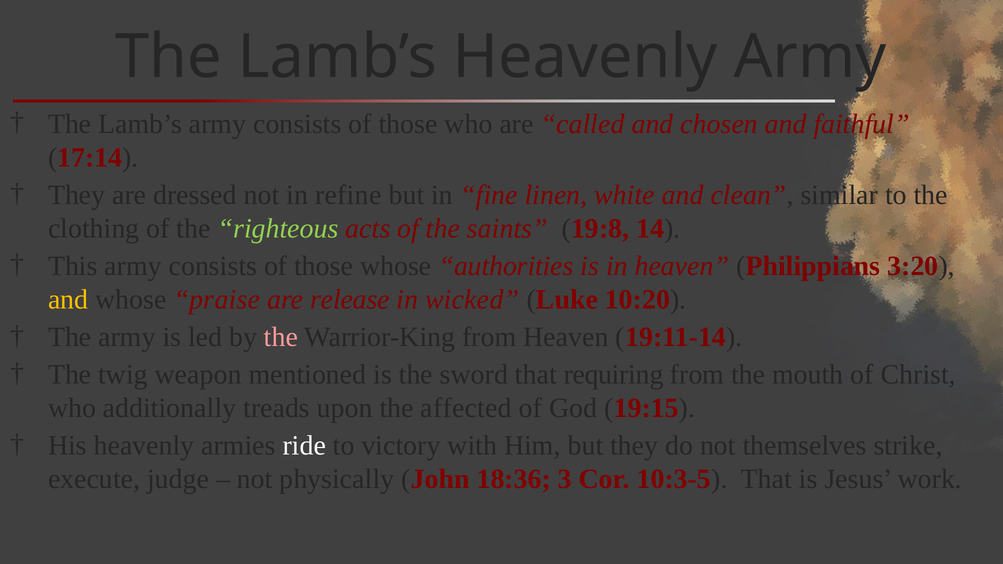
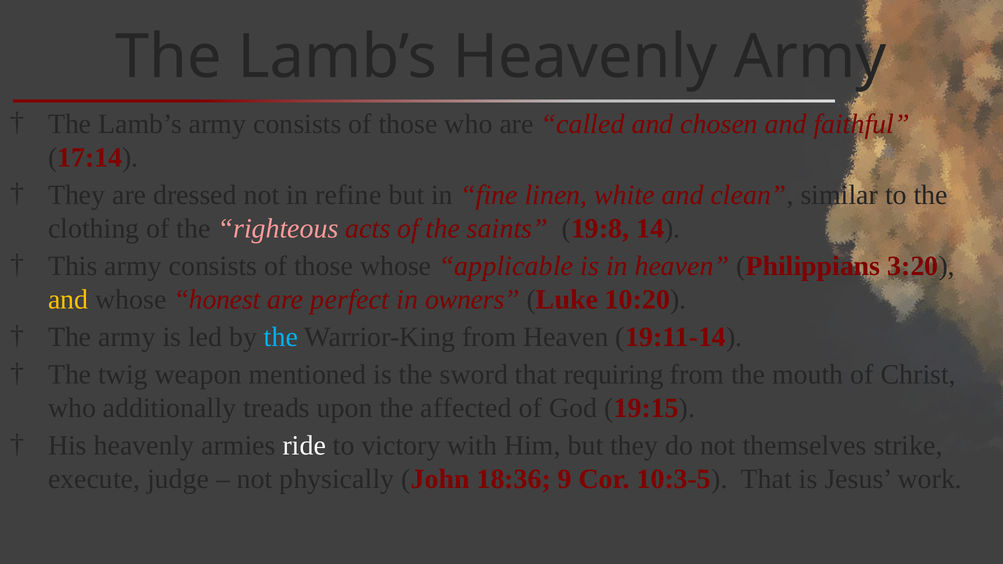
righteous colour: light green -> pink
authorities: authorities -> applicable
praise: praise -> honest
release: release -> perfect
wicked: wicked -> owners
the at (281, 337) colour: pink -> light blue
3: 3 -> 9
